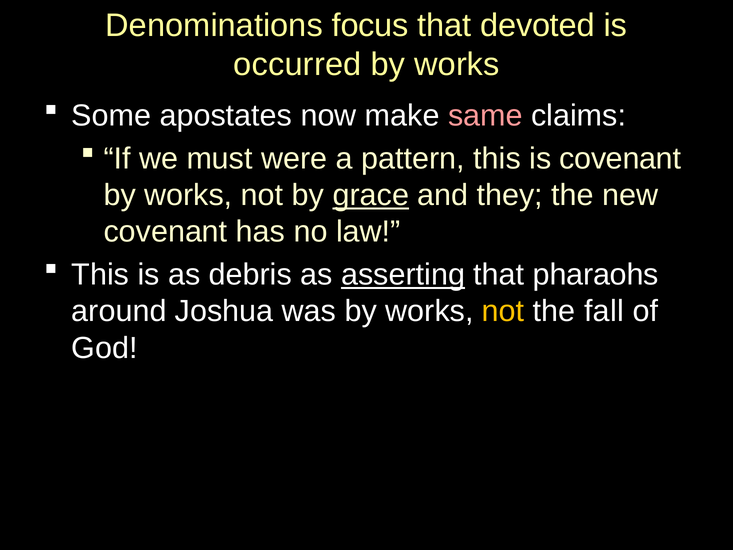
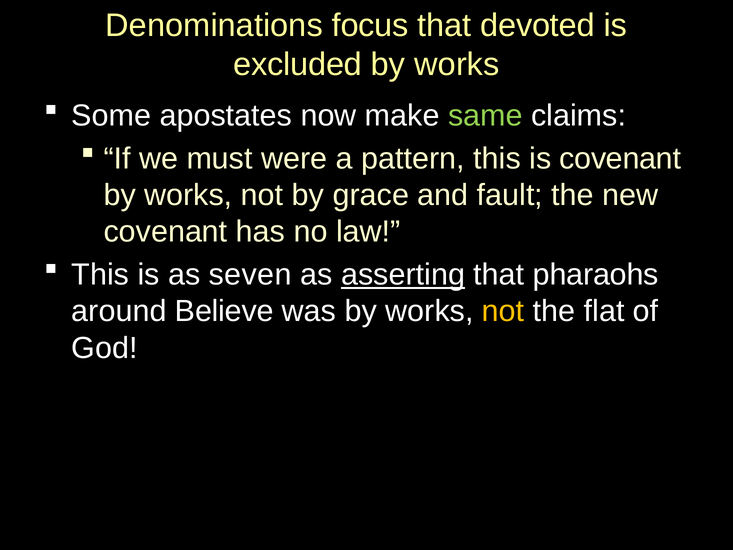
occurred: occurred -> excluded
same colour: pink -> light green
grace underline: present -> none
they: they -> fault
debris: debris -> seven
Joshua: Joshua -> Believe
fall: fall -> flat
